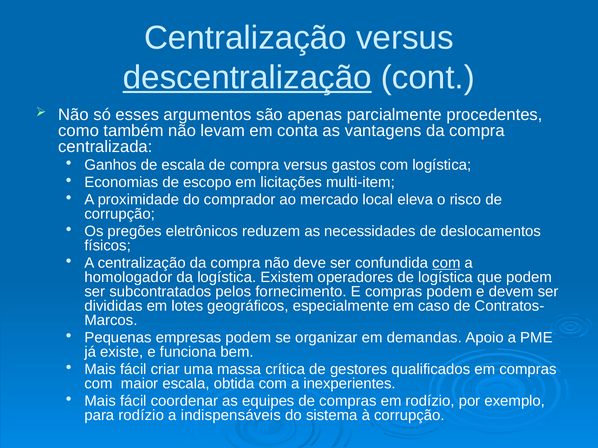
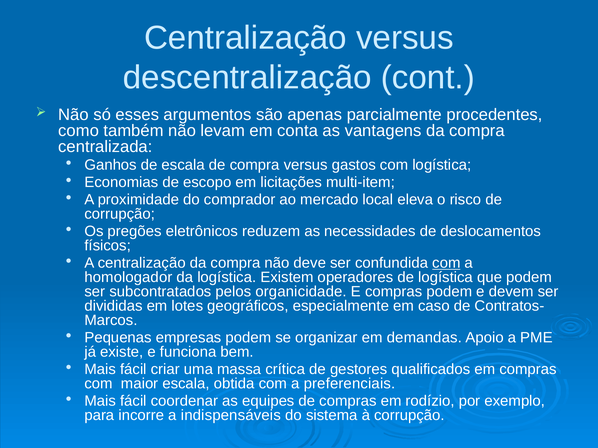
descentralização underline: present -> none
fornecimento: fornecimento -> organicidade
inexperientes: inexperientes -> preferenciais
para rodízio: rodízio -> incorre
